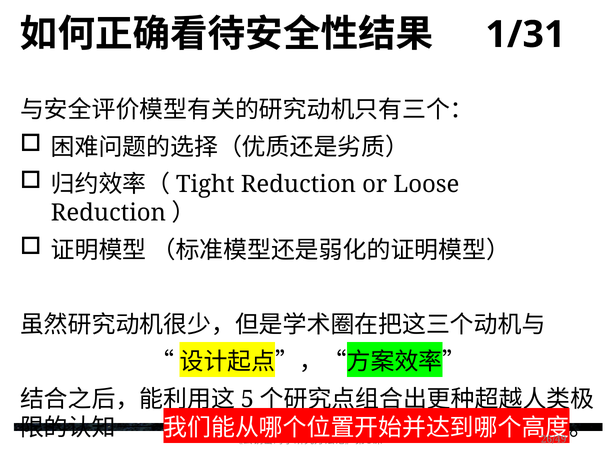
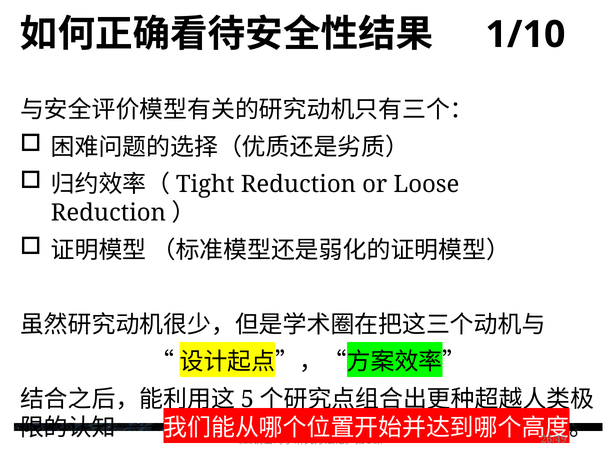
1/31: 1/31 -> 1/10
